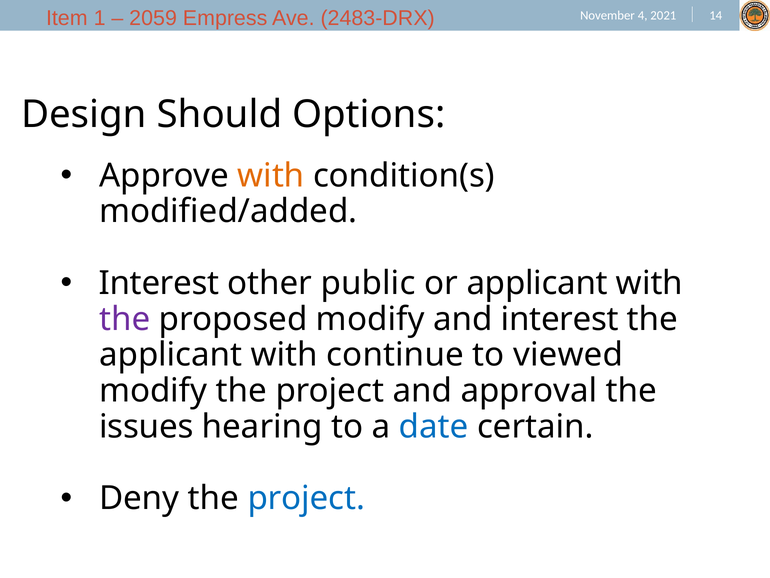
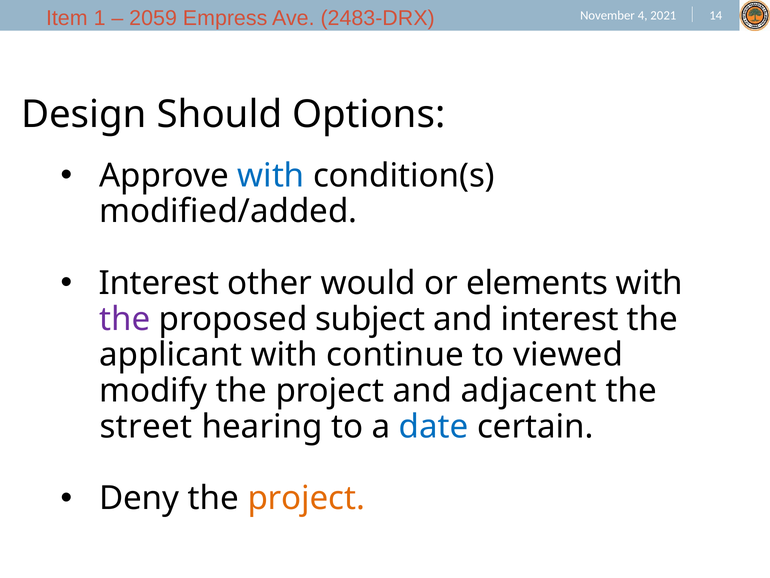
with at (271, 175) colour: orange -> blue
public: public -> would
or applicant: applicant -> elements
proposed modify: modify -> subject
approval: approval -> adjacent
issues: issues -> street
project at (306, 498) colour: blue -> orange
